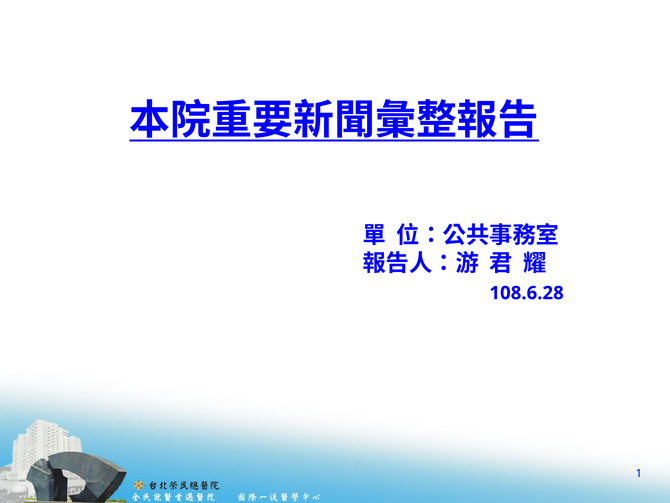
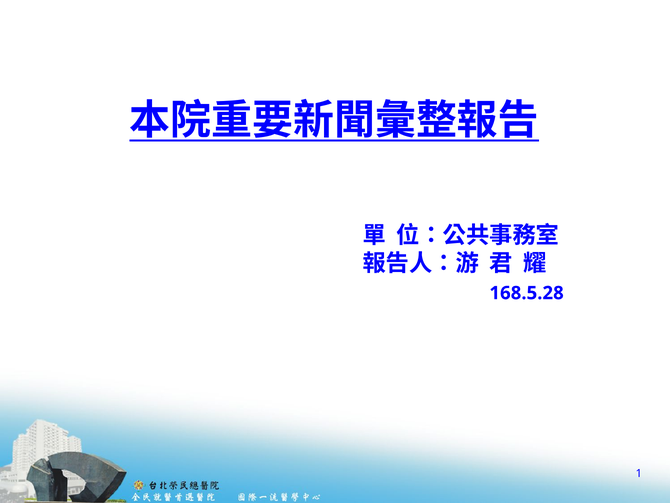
108.6.28: 108.6.28 -> 168.5.28
